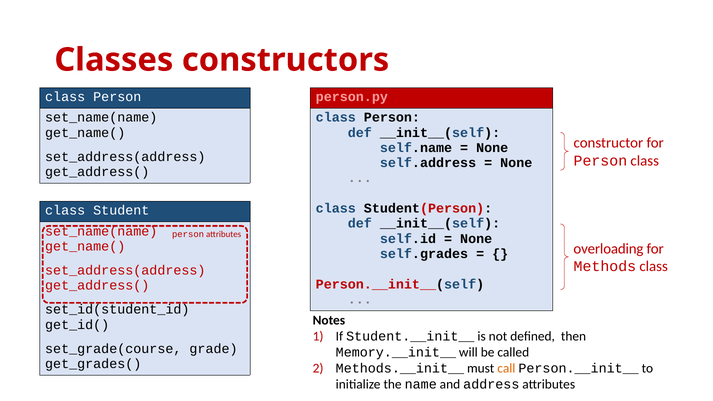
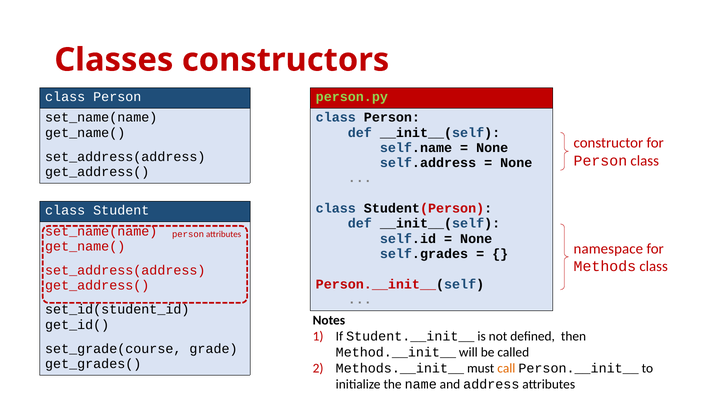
person.py colour: pink -> light green
overloading: overloading -> namespace
Memory.__init__: Memory.__init__ -> Method.__init__
